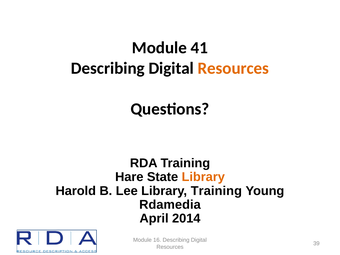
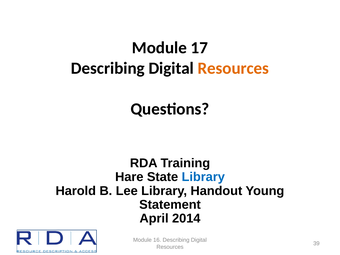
41: 41 -> 17
Library at (203, 177) colour: orange -> blue
Library Training: Training -> Handout
Rdamedia: Rdamedia -> Statement
